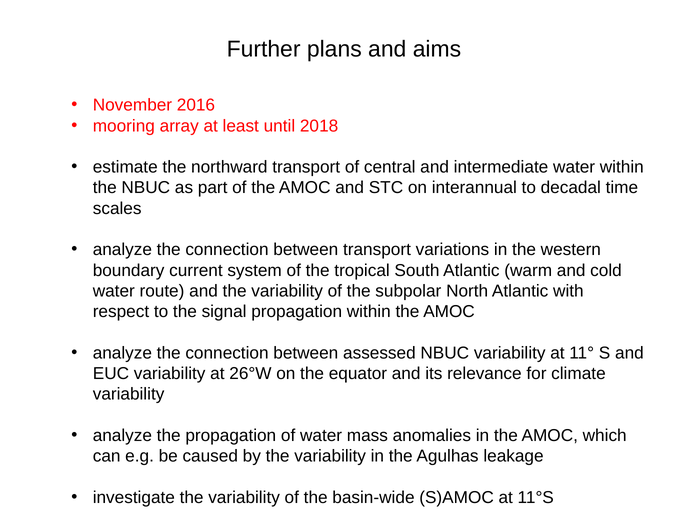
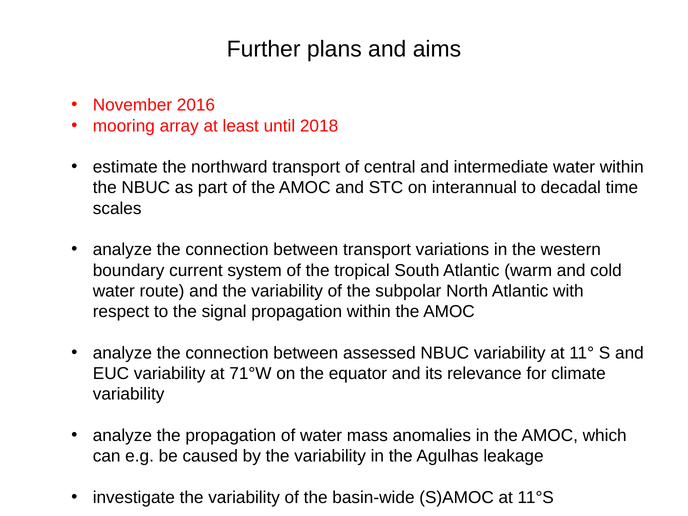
26°W: 26°W -> 71°W
